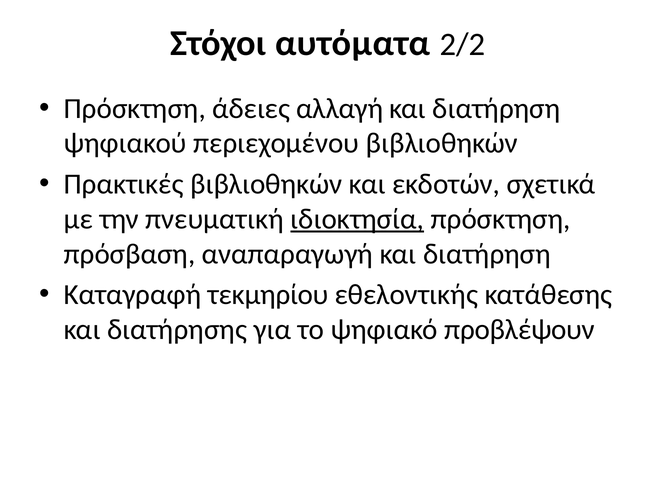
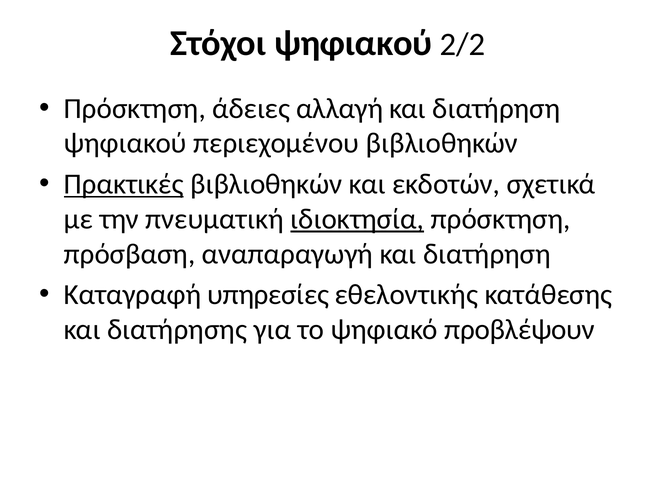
Στόχοι αυτόματα: αυτόματα -> ψηφιακού
Πρακτικές underline: none -> present
τεκμηρίου: τεκμηρίου -> υπηρεσίες
